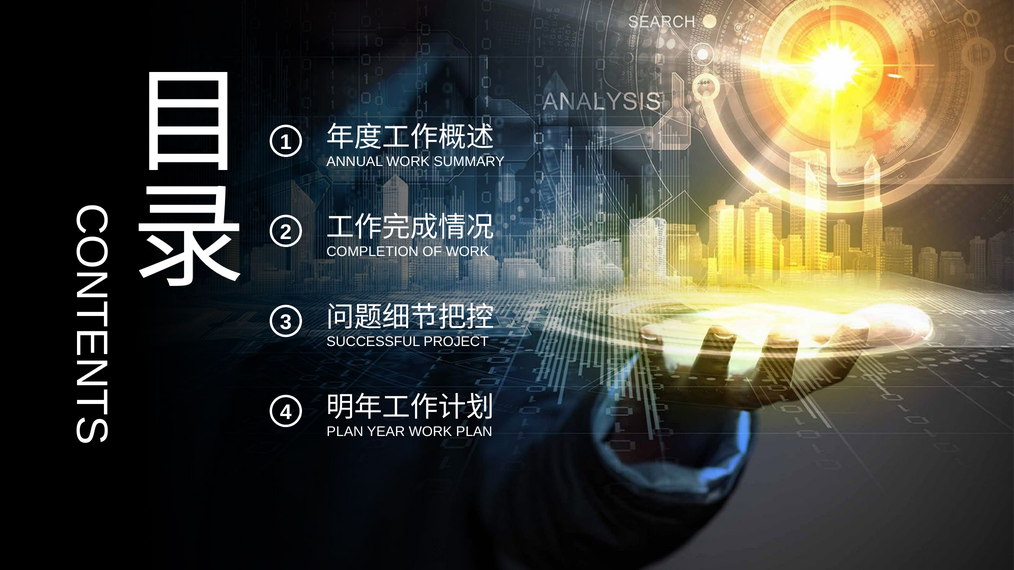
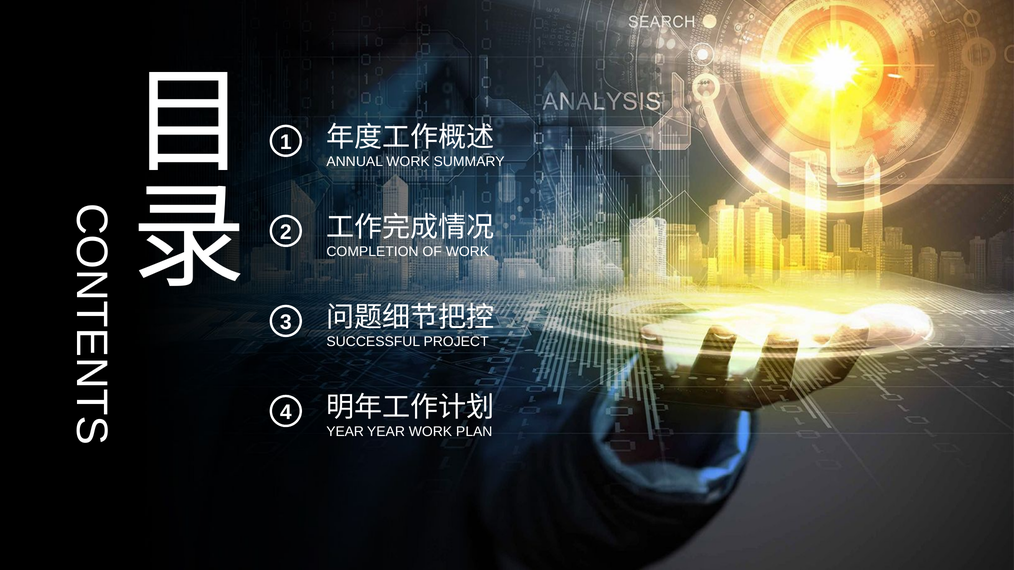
PLAN at (345, 432): PLAN -> YEAR
